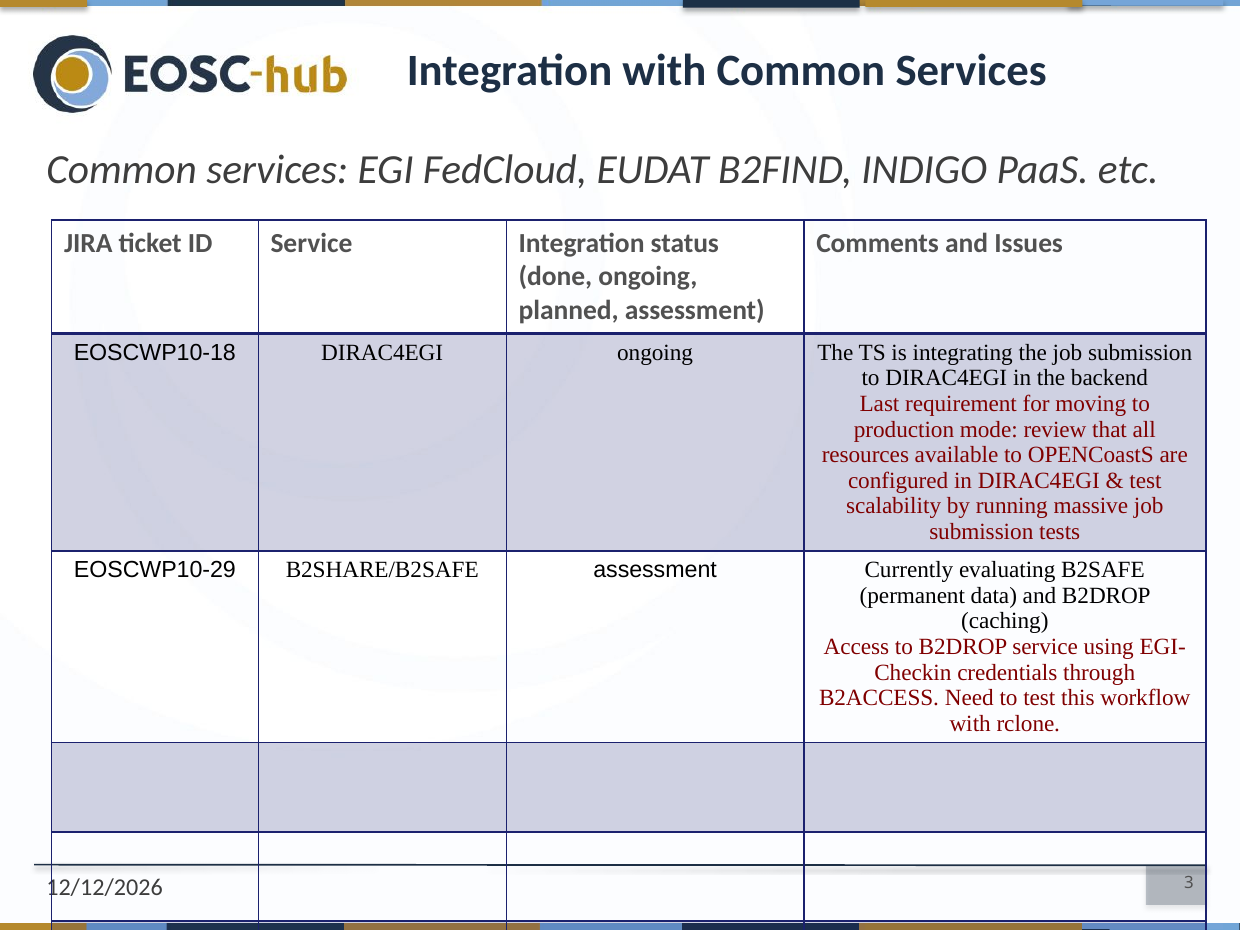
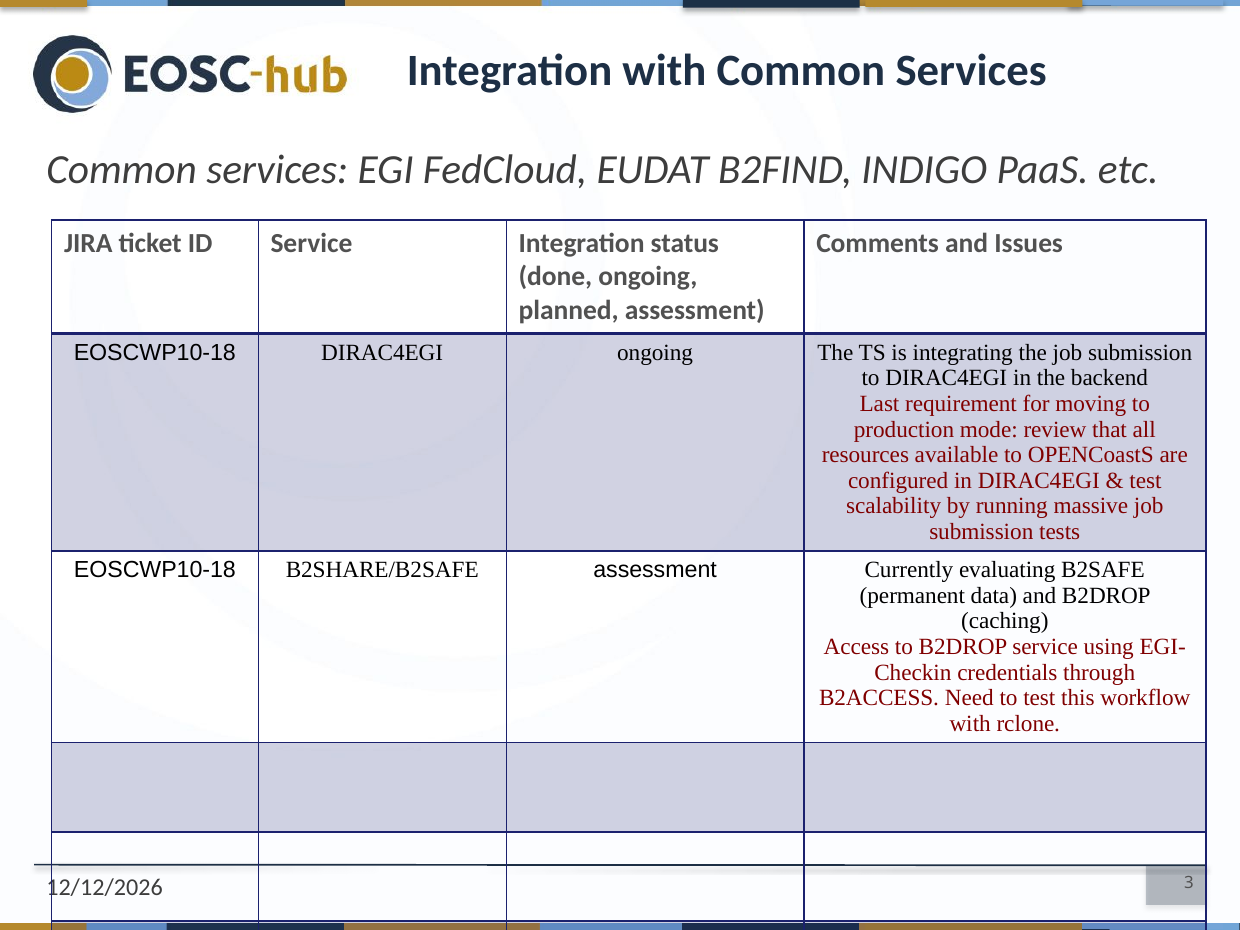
EOSCWP10-29 at (155, 570): EOSCWP10-29 -> EOSCWP10-18
